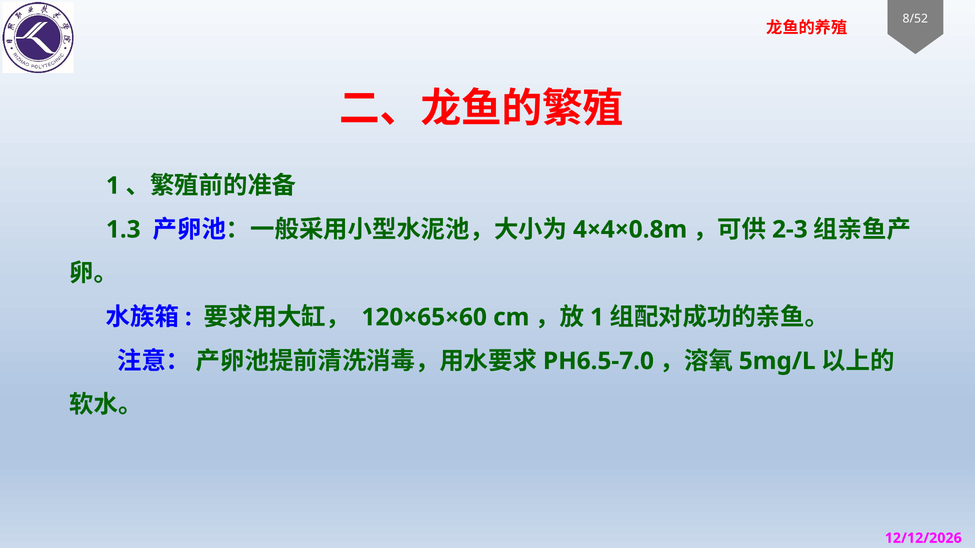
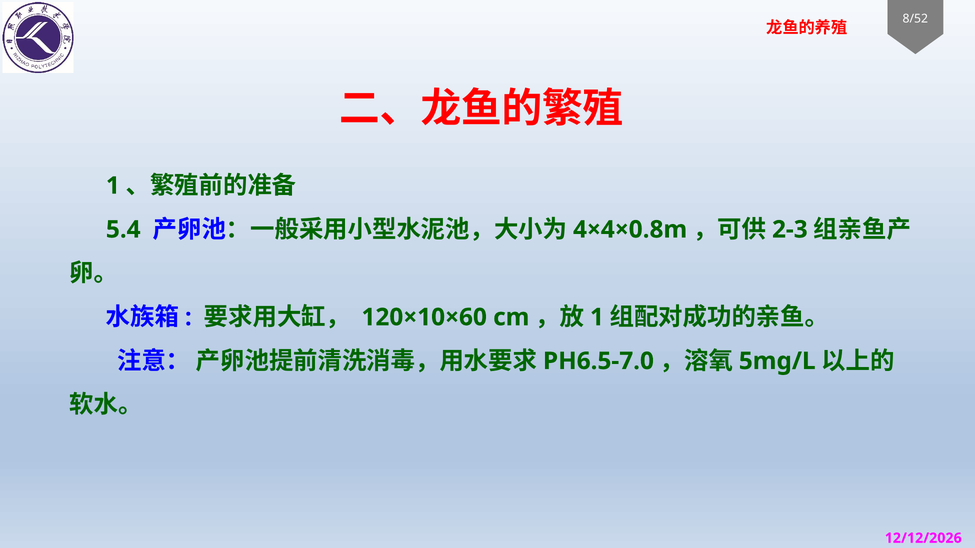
1.3: 1.3 -> 5.4
120×65×60: 120×65×60 -> 120×10×60
